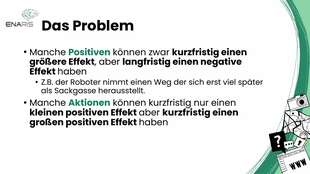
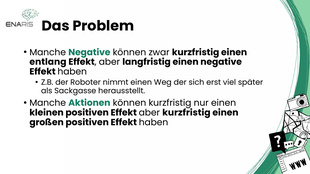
Manche Positiven: Positiven -> Negative
größere: größere -> entlang
